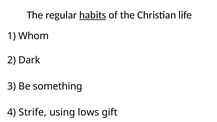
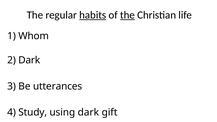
the at (127, 15) underline: none -> present
something: something -> utterances
Strife: Strife -> Study
using lows: lows -> dark
